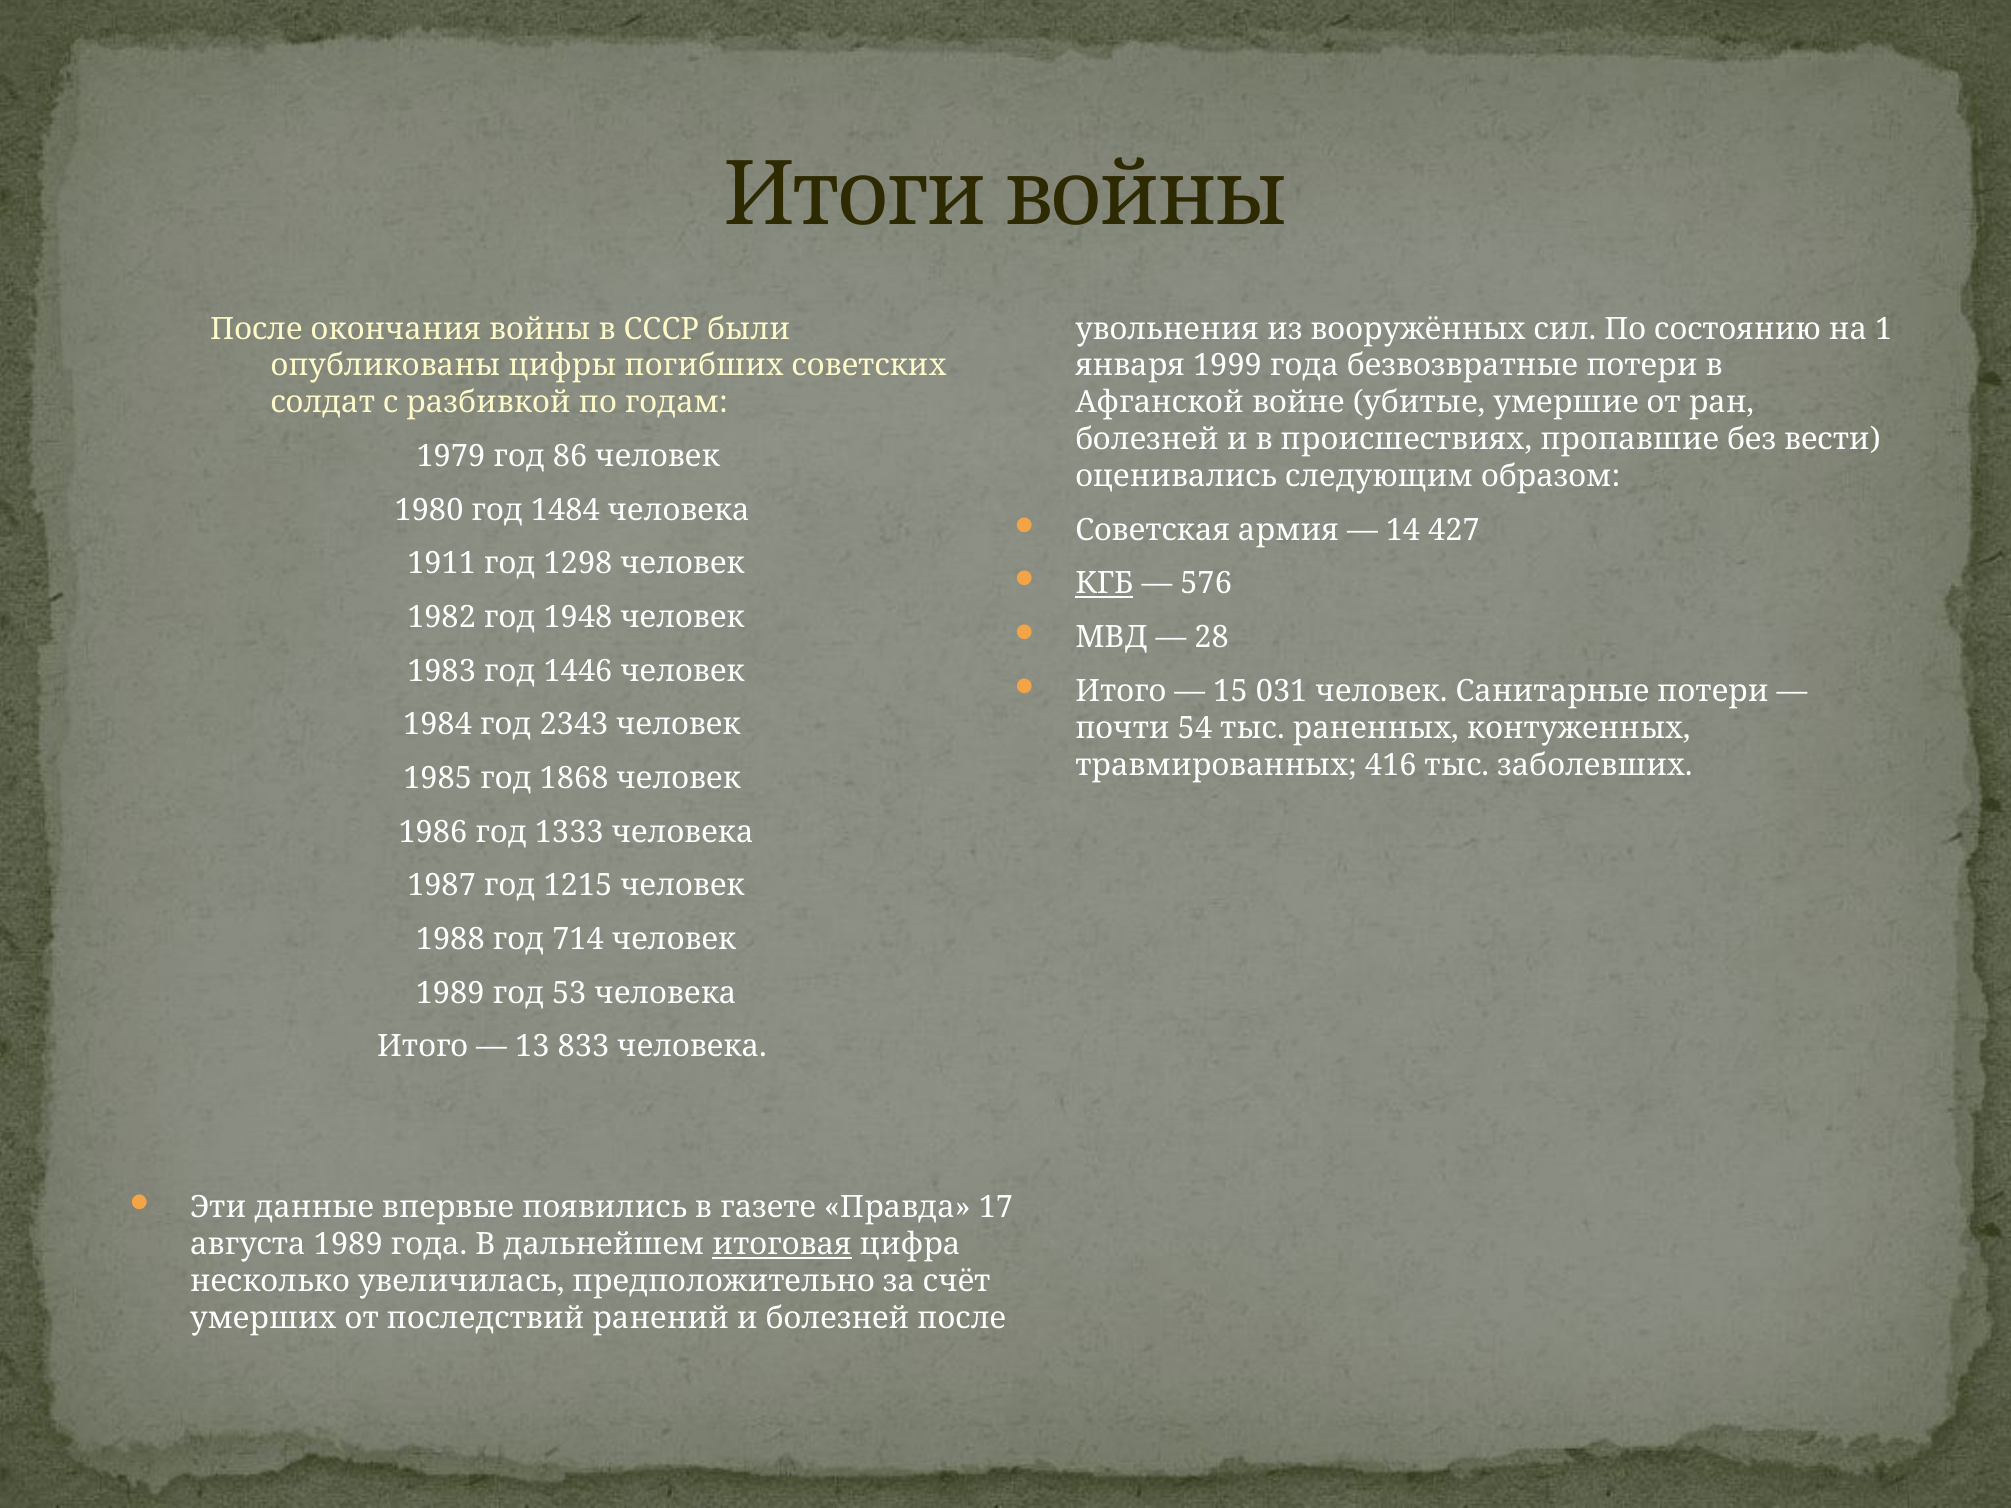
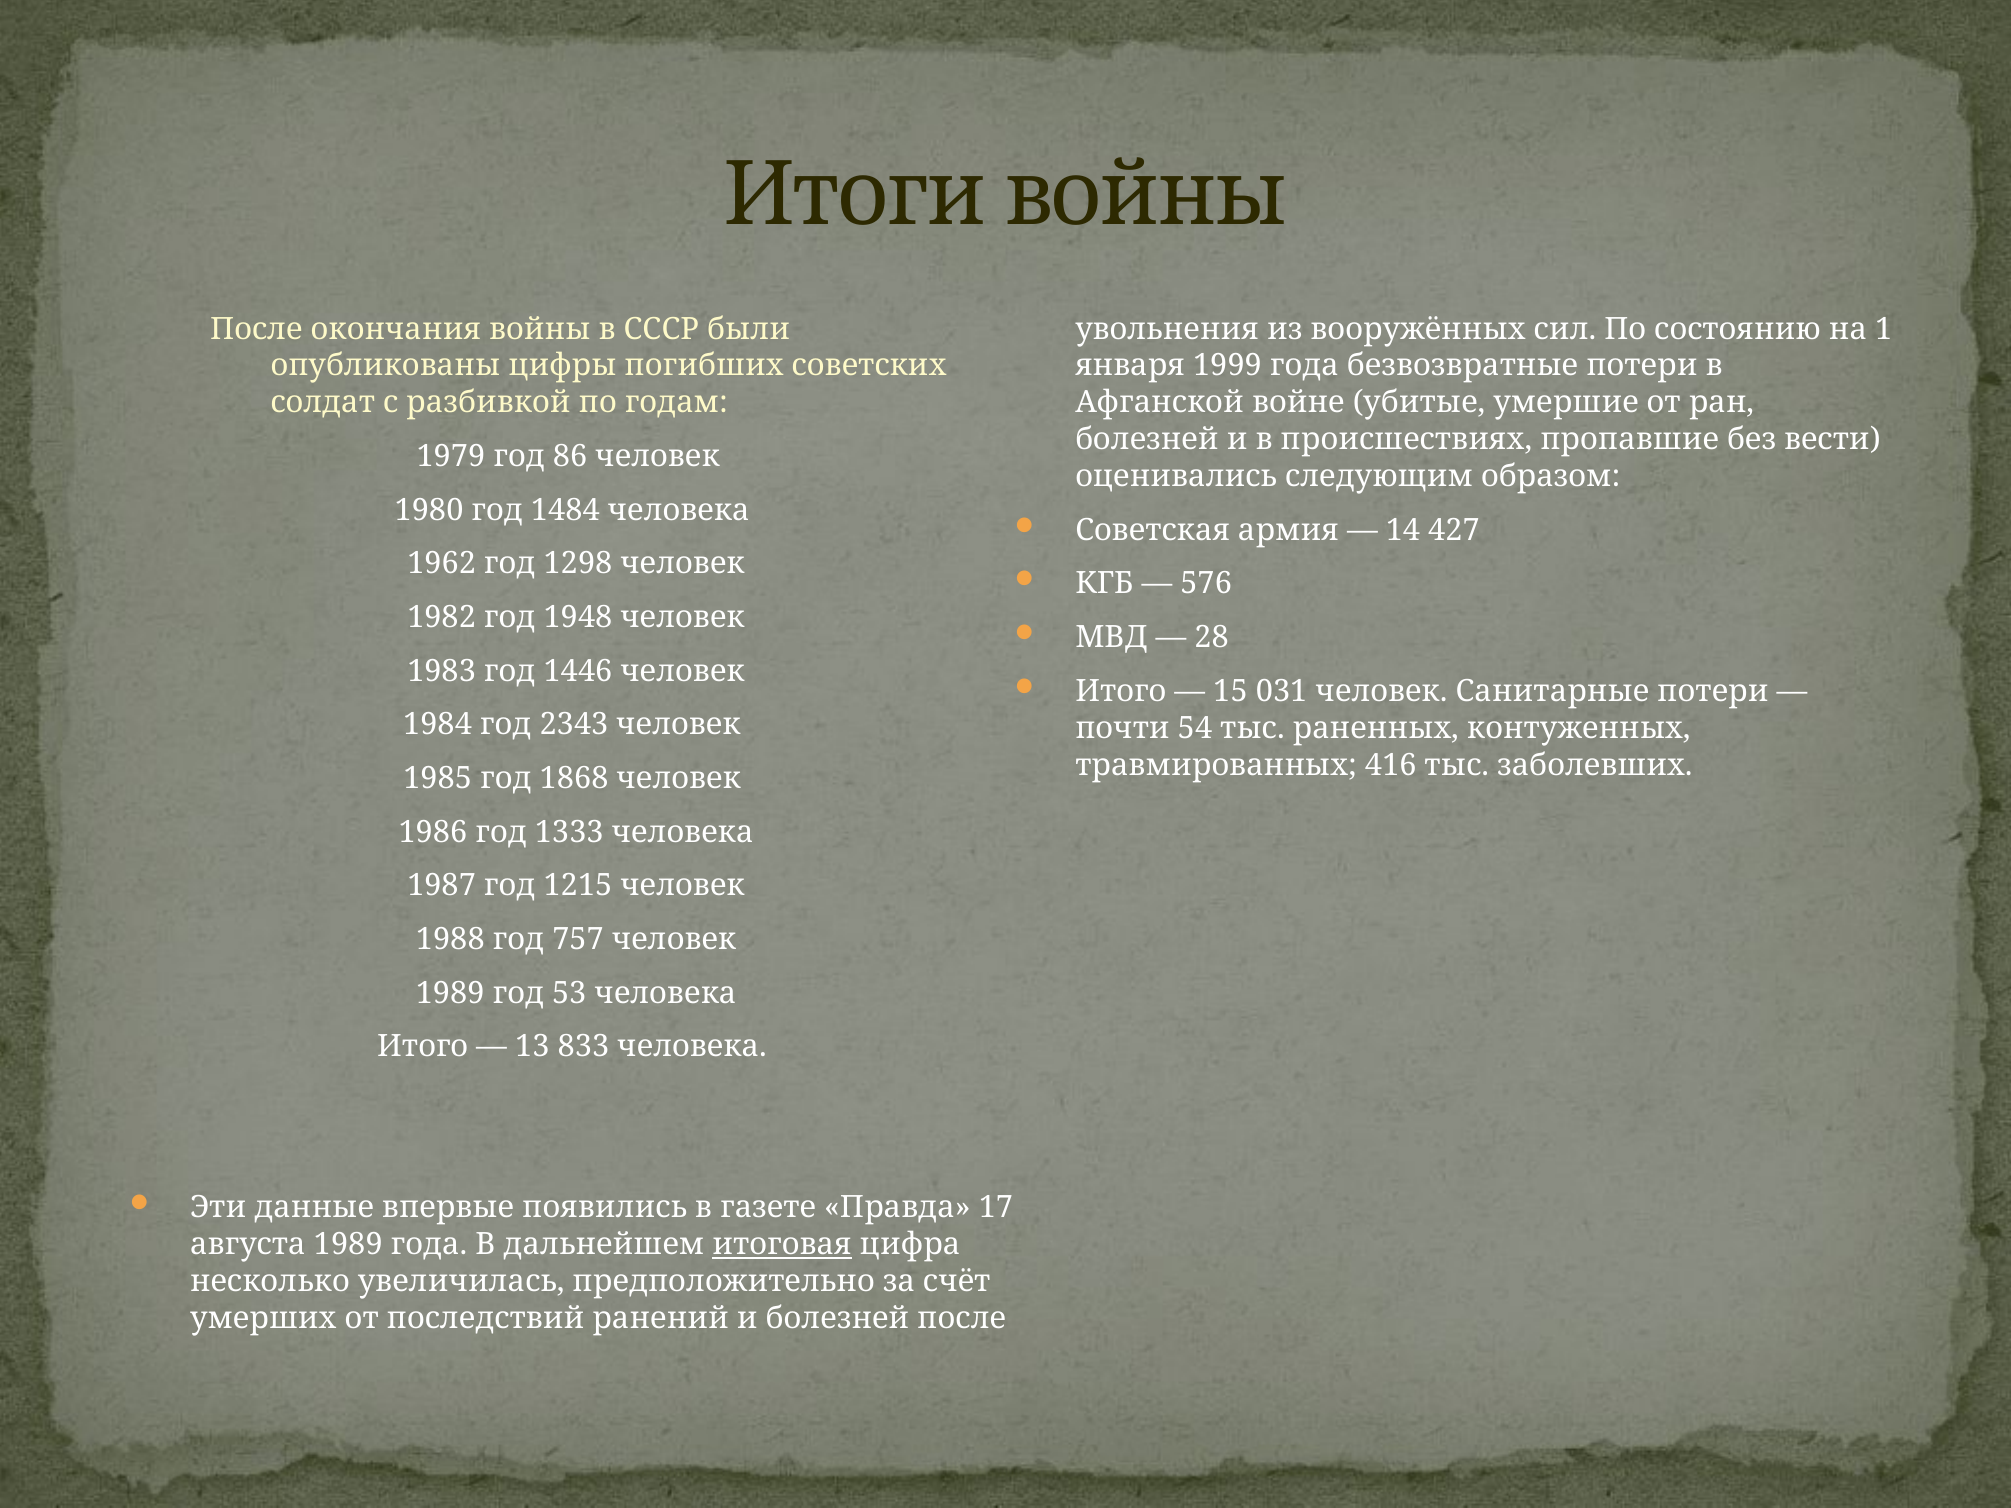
1911: 1911 -> 1962
КГБ underline: present -> none
714: 714 -> 757
